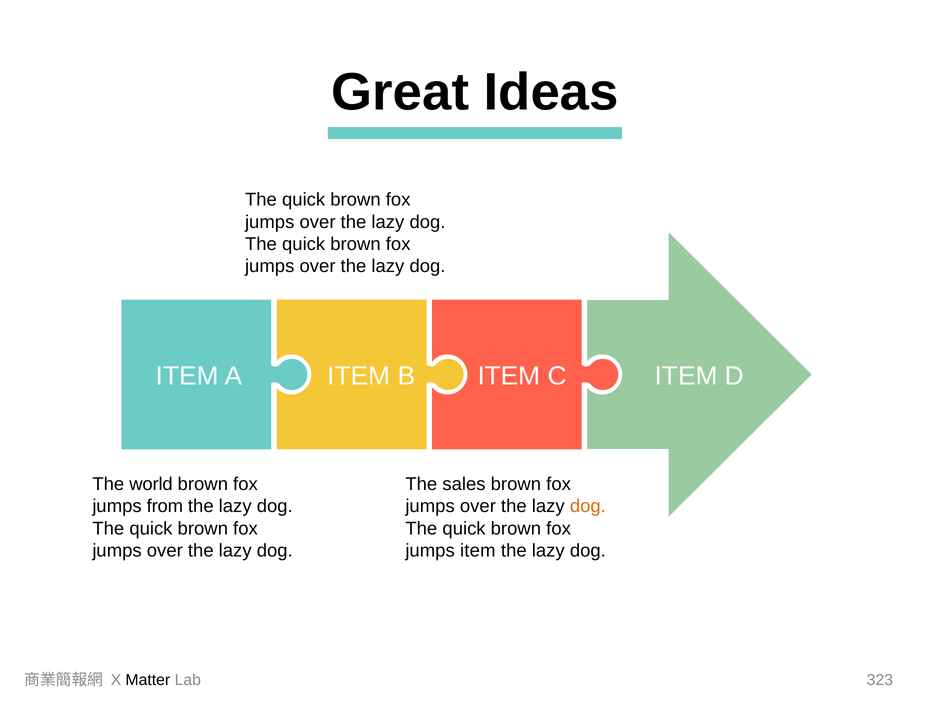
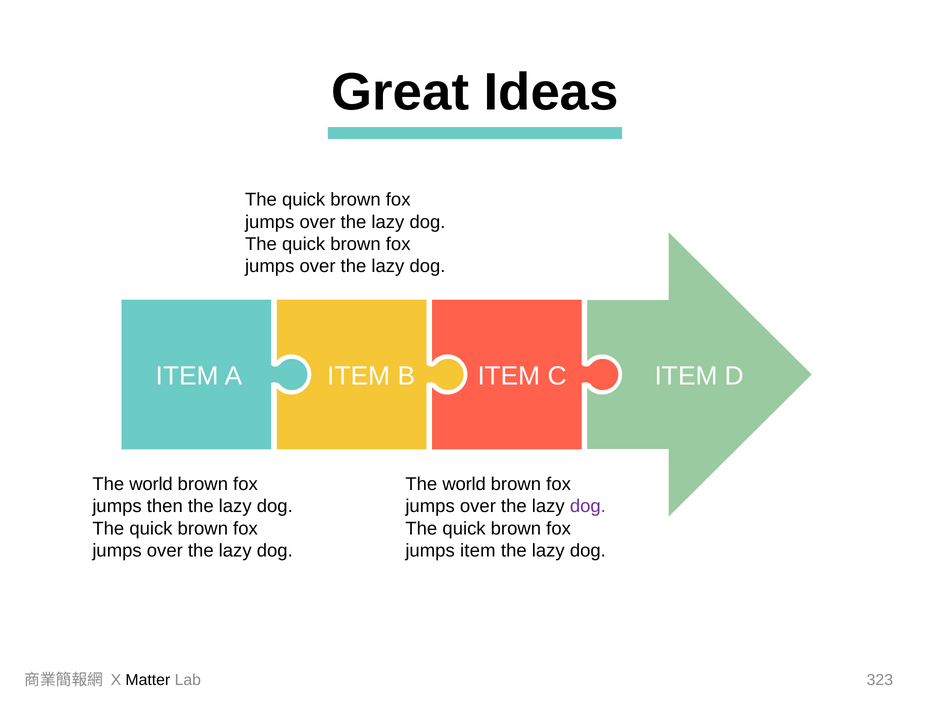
sales at (464, 484): sales -> world
from: from -> then
dog at (588, 507) colour: orange -> purple
